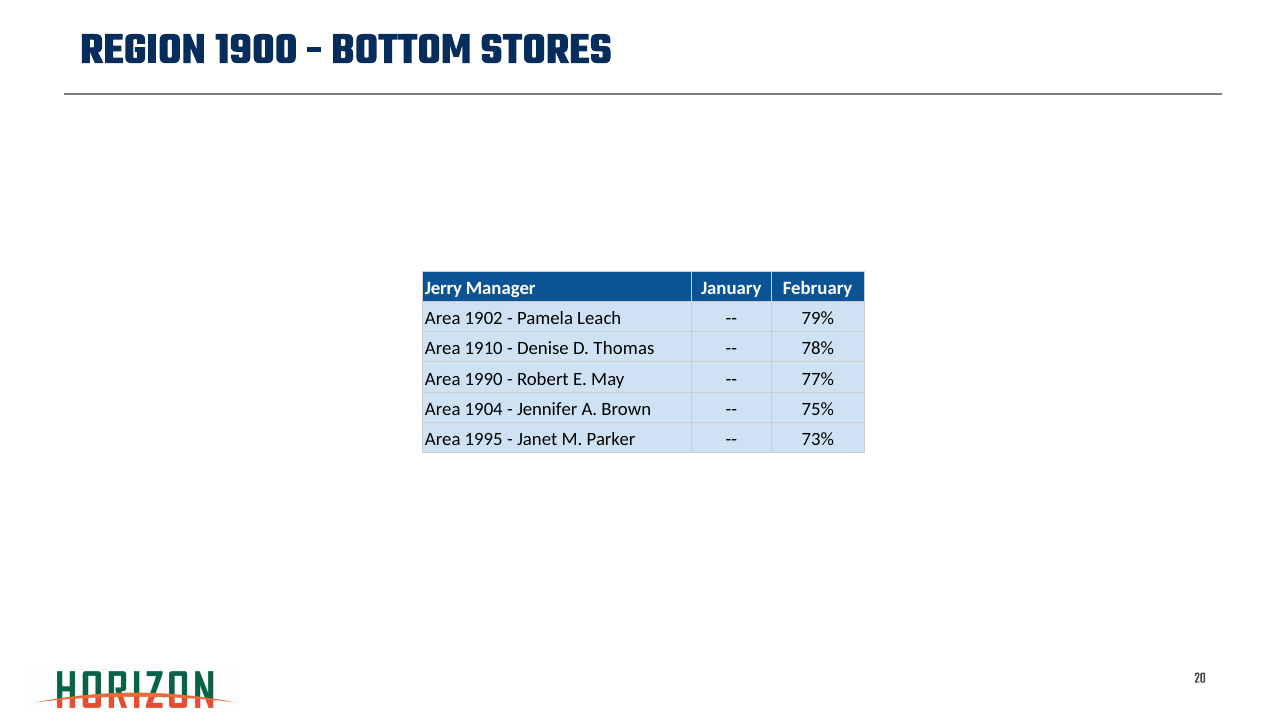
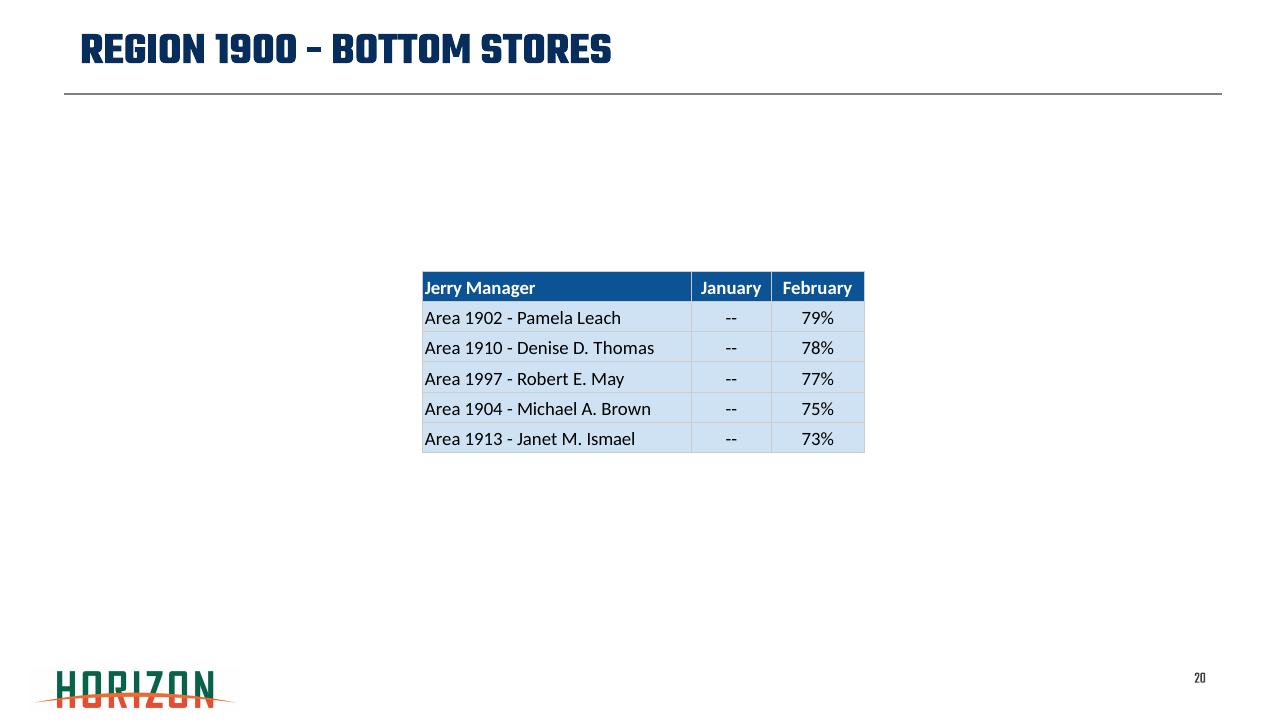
1990: 1990 -> 1997
Jennifer: Jennifer -> Michael
1995: 1995 -> 1913
Parker: Parker -> Ismael
